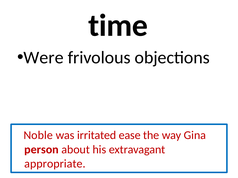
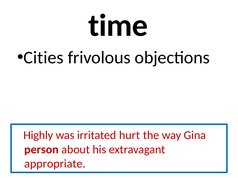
Were: Were -> Cities
Noble: Noble -> Highly
ease: ease -> hurt
